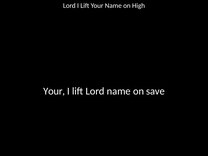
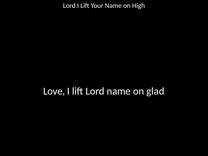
Your at (54, 91): Your -> Love
save: save -> glad
